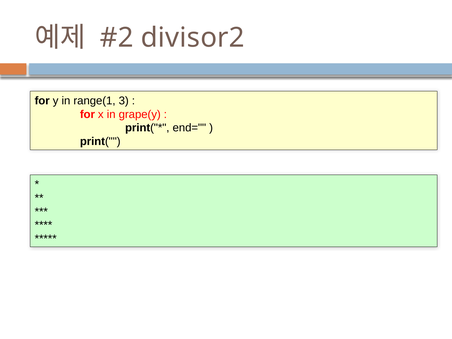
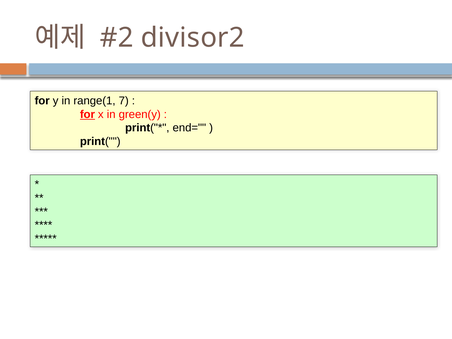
3: 3 -> 7
for at (87, 114) underline: none -> present
grape(y: grape(y -> green(y
